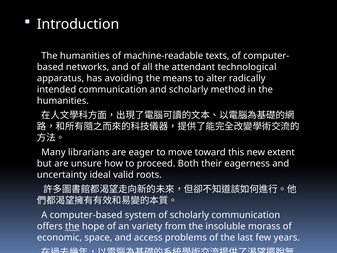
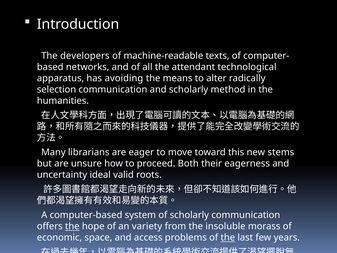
humanities at (85, 56): humanities -> developers
intended: intended -> selection
extent: extent -> stems
the at (228, 237) underline: none -> present
